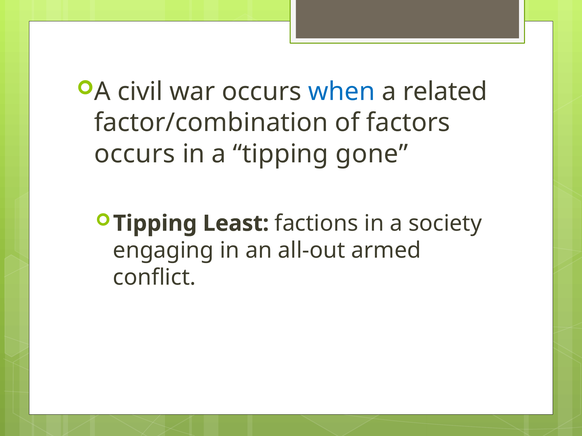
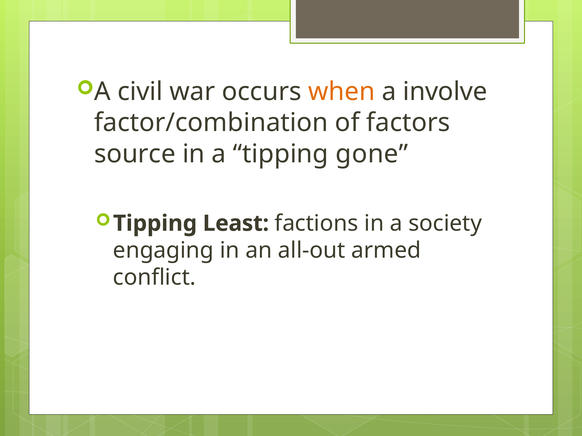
when colour: blue -> orange
related: related -> involve
occurs at (135, 154): occurs -> source
